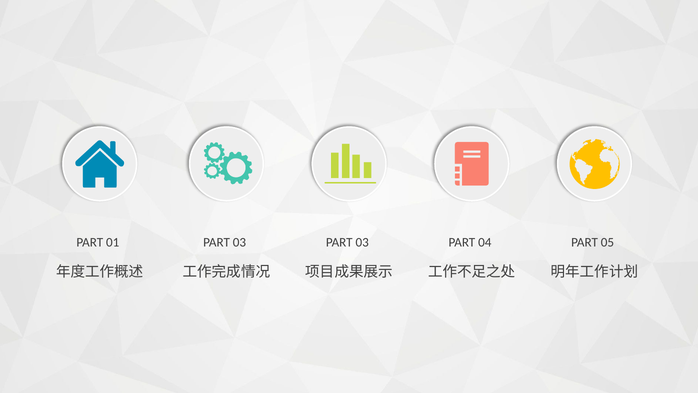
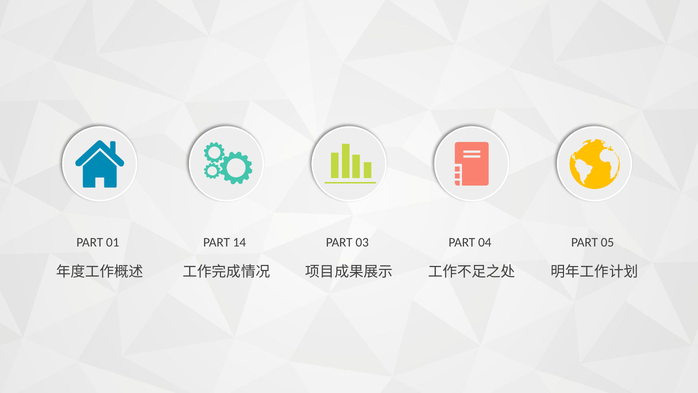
01 PART 03: 03 -> 14
